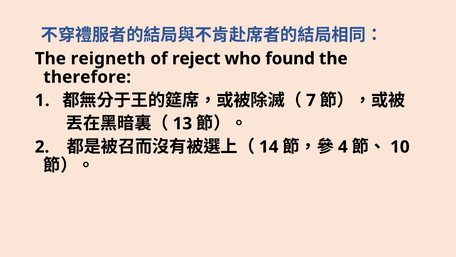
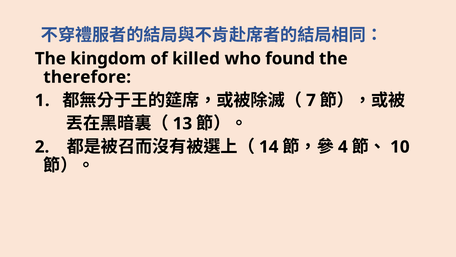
reigneth: reigneth -> kingdom
reject: reject -> killed
